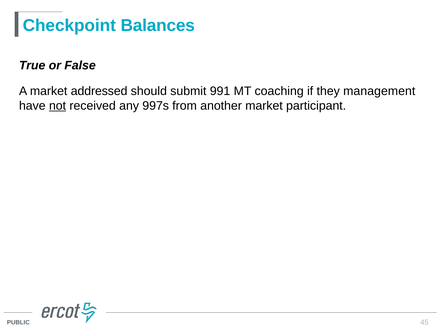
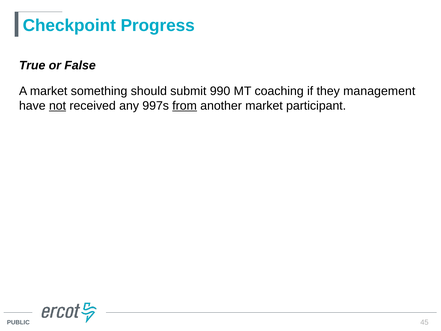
Balances: Balances -> Progress
addressed: addressed -> something
991: 991 -> 990
from underline: none -> present
